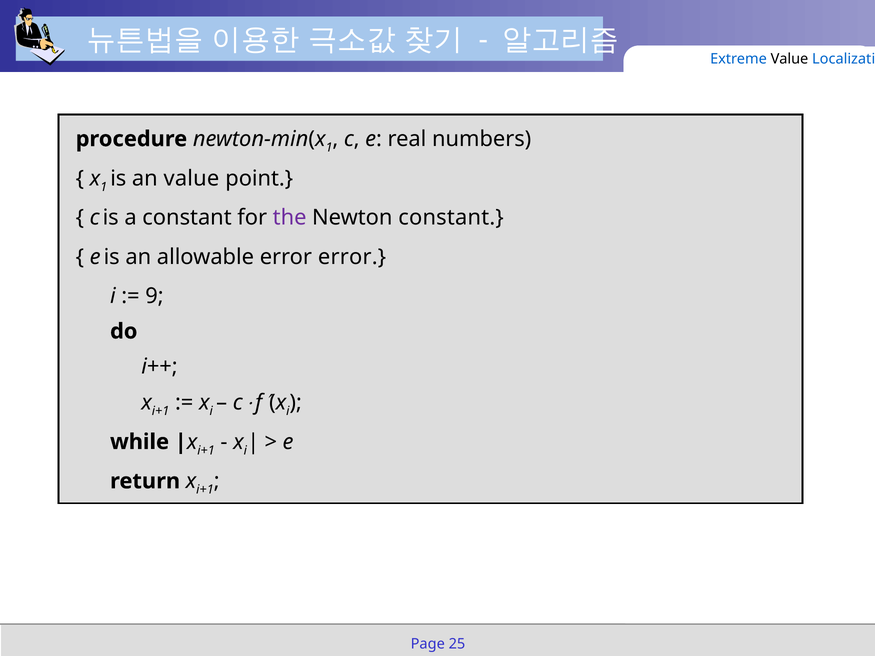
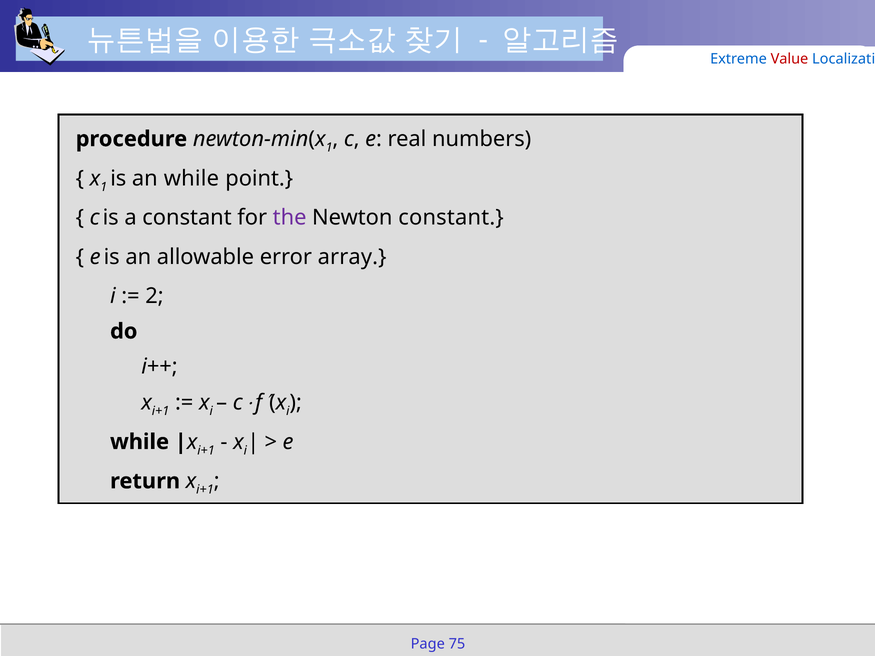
Value at (789, 59) colour: black -> red
an value: value -> while
error error: error -> array
9: 9 -> 2
25: 25 -> 75
